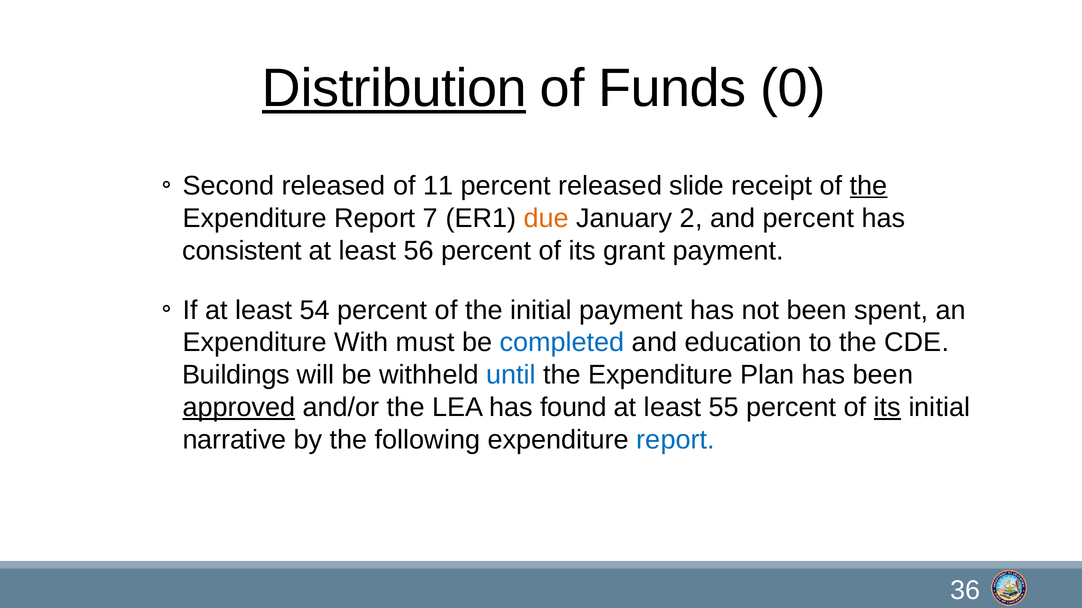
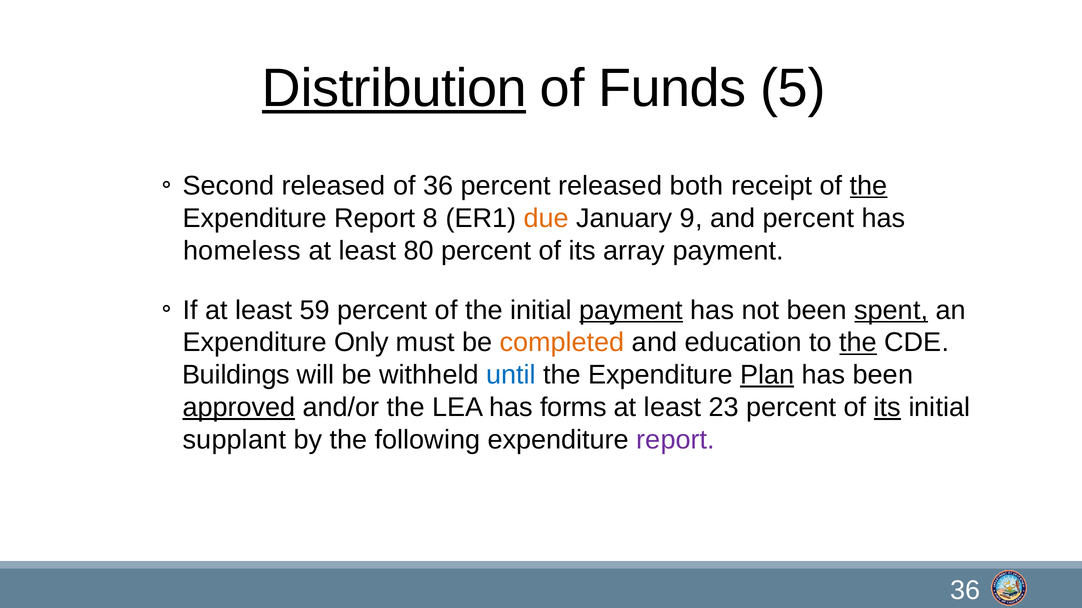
0: 0 -> 5
of 11: 11 -> 36
slide: slide -> both
7: 7 -> 8
2: 2 -> 9
consistent: consistent -> homeless
56: 56 -> 80
grant: grant -> array
54: 54 -> 59
payment at (631, 310) underline: none -> present
spent underline: none -> present
With: With -> Only
completed colour: blue -> orange
the at (858, 343) underline: none -> present
Plan underline: none -> present
found: found -> forms
55: 55 -> 23
narrative: narrative -> supplant
report at (676, 440) colour: blue -> purple
